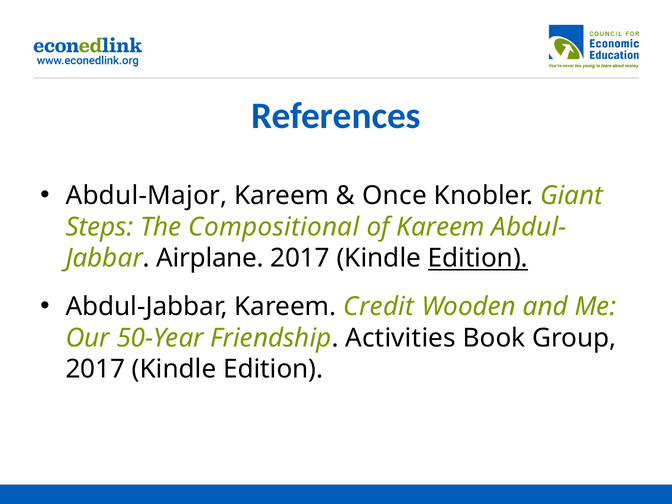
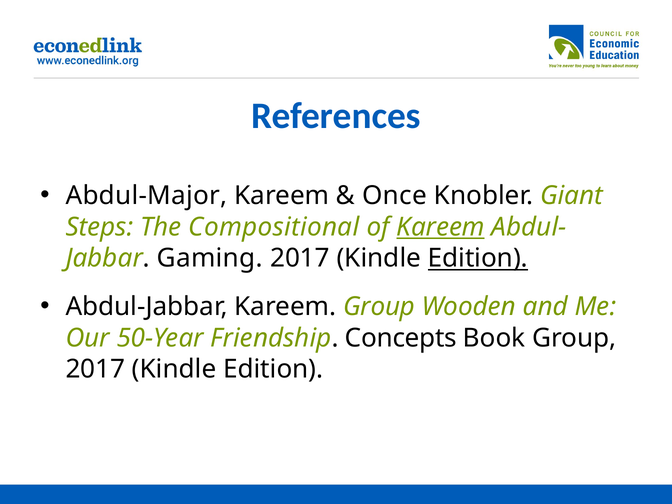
Kareem at (441, 227) underline: none -> present
Airplane: Airplane -> Gaming
Kareem Credit: Credit -> Group
Activities: Activities -> Concepts
